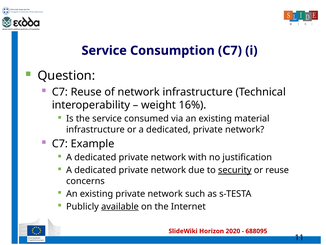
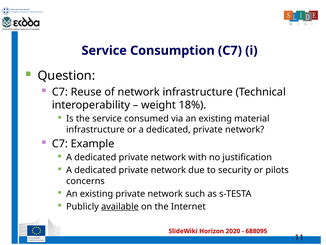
16%: 16% -> 18%
security underline: present -> none
or reuse: reuse -> pilots
